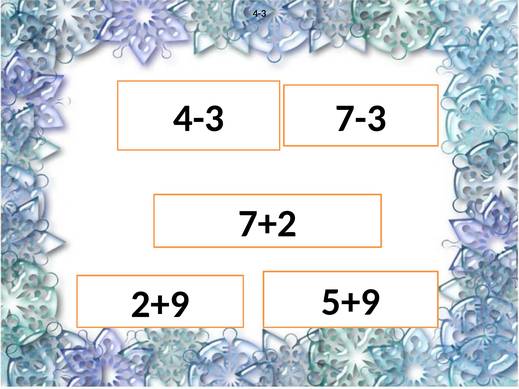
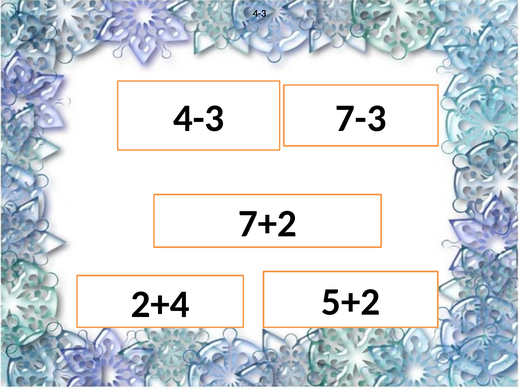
5+9: 5+9 -> 5+2
2+9: 2+9 -> 2+4
